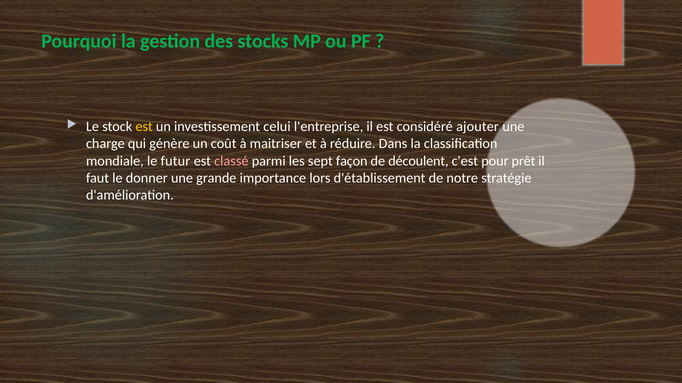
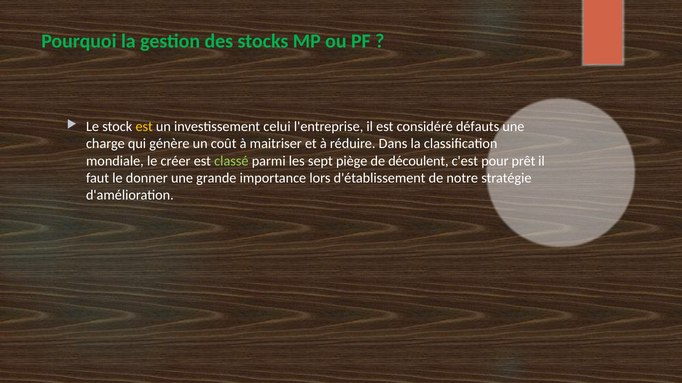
ajouter: ajouter -> défauts
futur: futur -> créer
classé colour: pink -> light green
façon: façon -> piège
